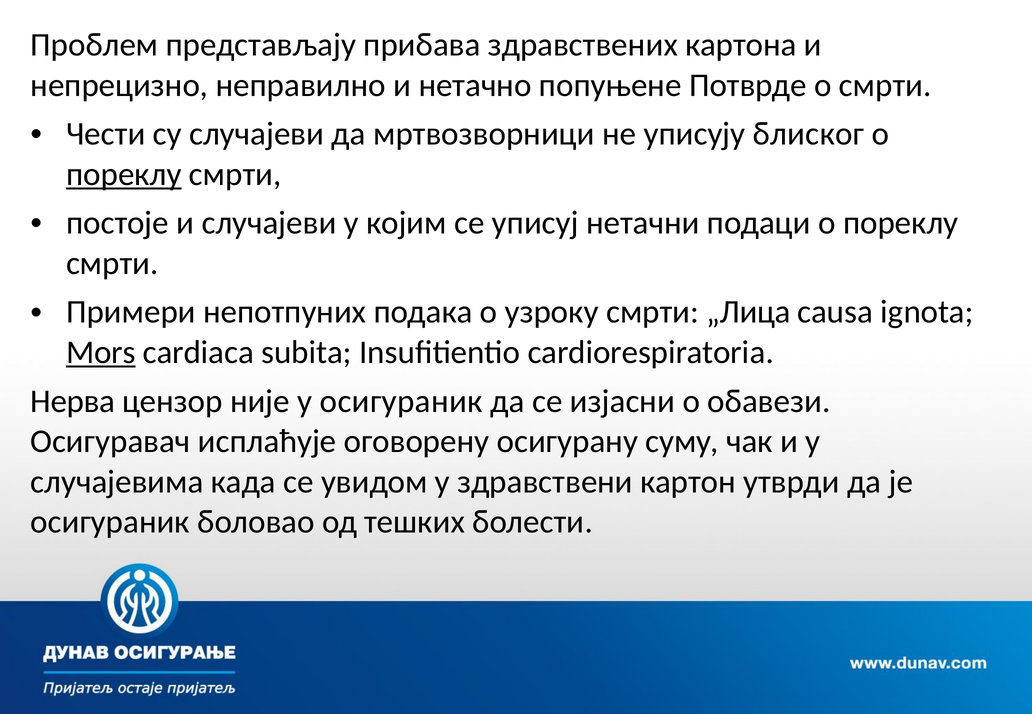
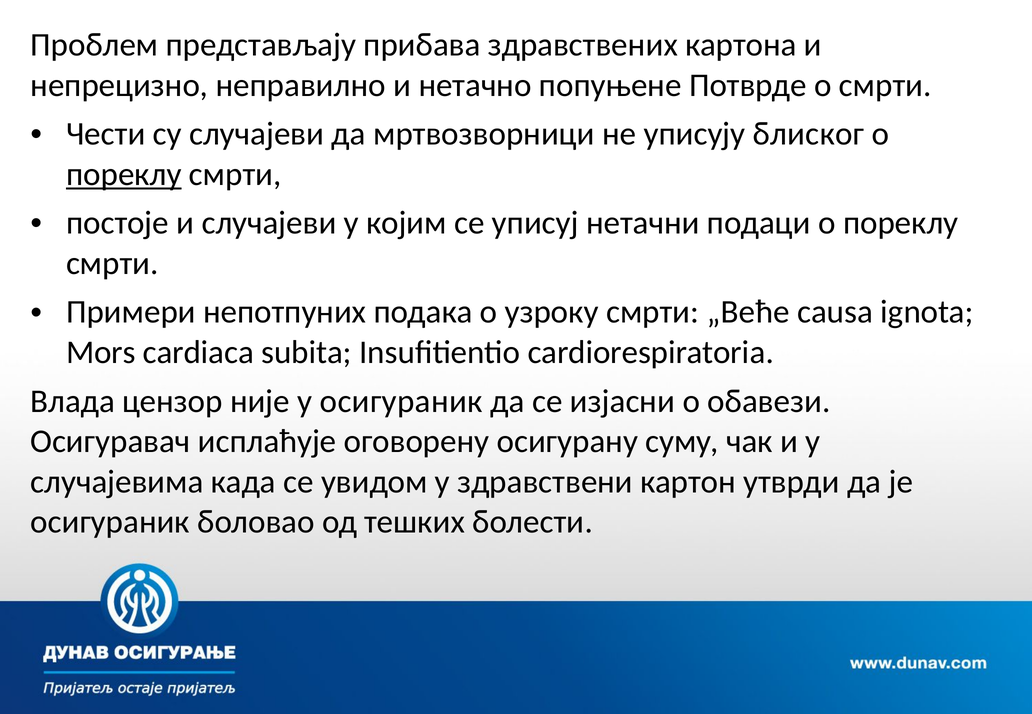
„Лица: „Лица -> „Веће
Mors underline: present -> none
Нерва: Нерва -> Влада
